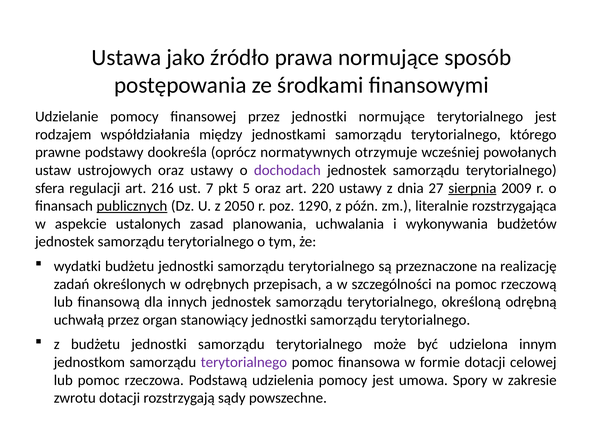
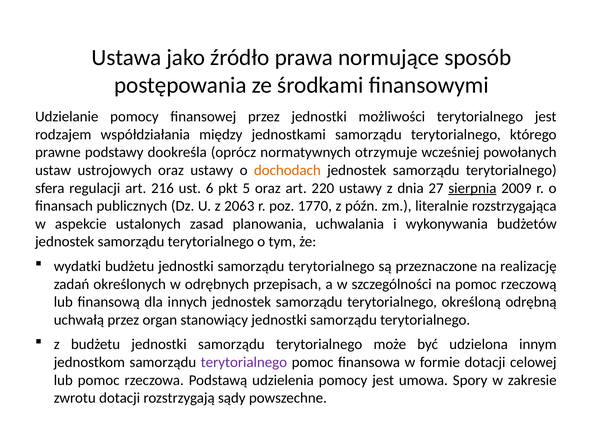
jednostki normujące: normujące -> możliwości
dochodach colour: purple -> orange
7: 7 -> 6
publicznych underline: present -> none
2050: 2050 -> 2063
1290: 1290 -> 1770
